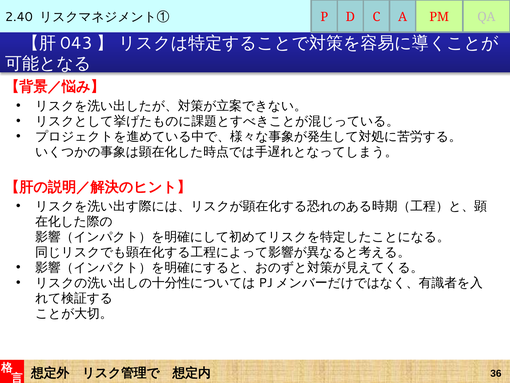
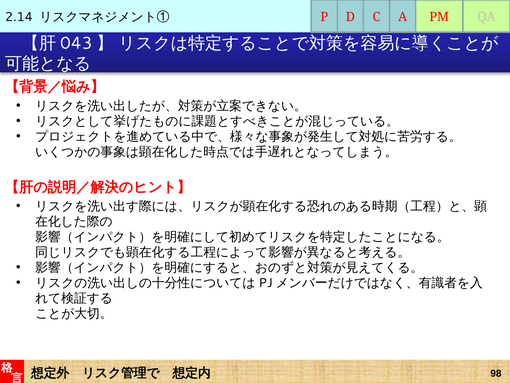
2.40: 2.40 -> 2.14
36: 36 -> 98
